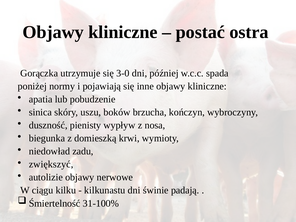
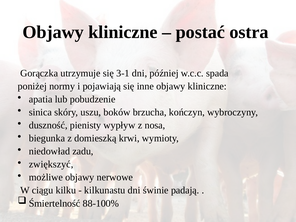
3-0: 3-0 -> 3-1
autolizie: autolizie -> możliwe
31-100%: 31-100% -> 88-100%
